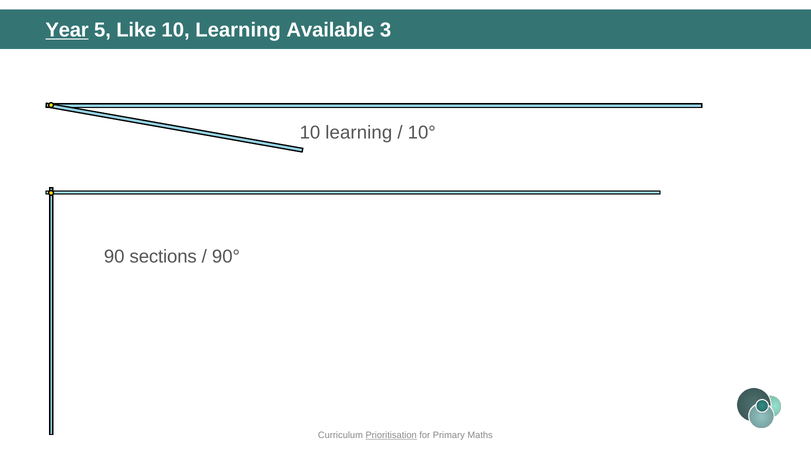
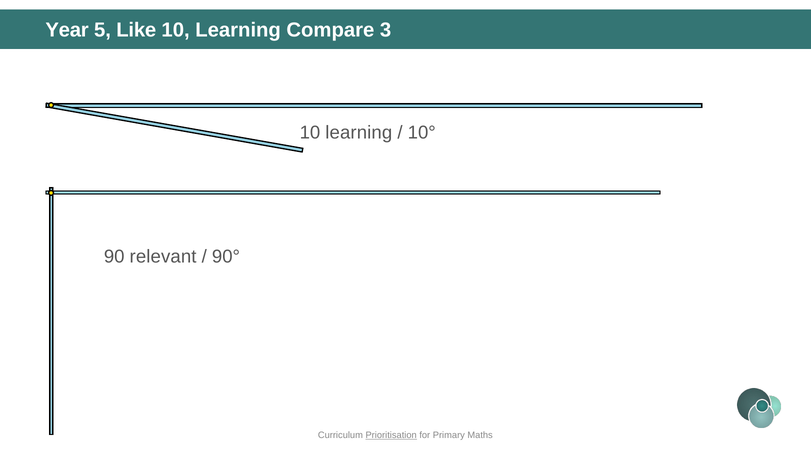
Year underline: present -> none
Available: Available -> Compare
sections: sections -> relevant
